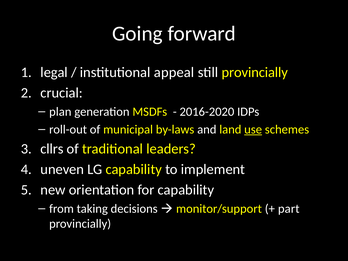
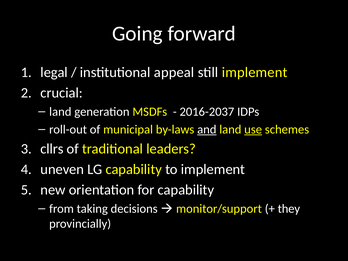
still provincially: provincially -> implement
plan at (60, 112): plan -> land
2016-2020: 2016-2020 -> 2016-2037
and underline: none -> present
part: part -> they
